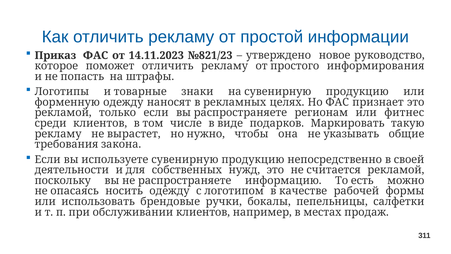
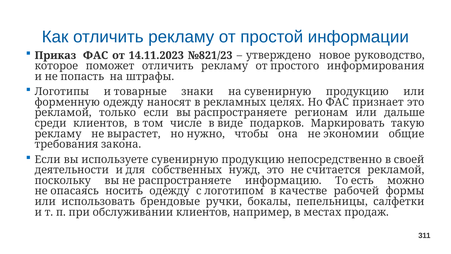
фитнес: фитнес -> дальше
указывать: указывать -> экономии
